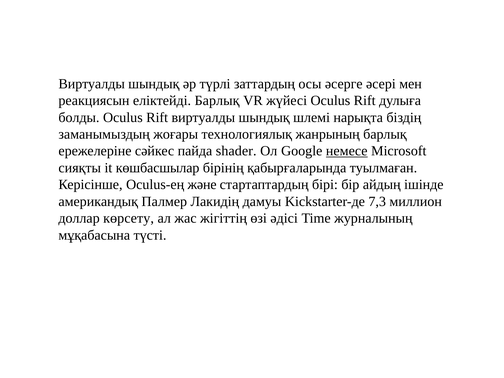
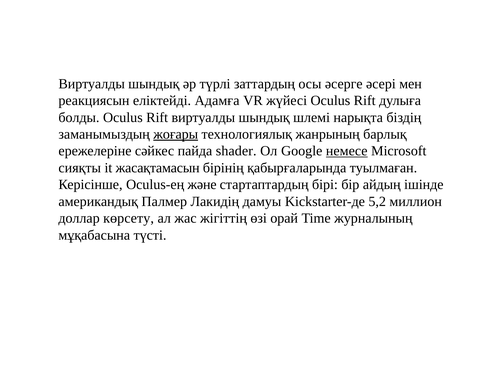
еліктейді Барлық: Барлық -> Адамға
жоғары underline: none -> present
көшбасшылар: көшбасшылар -> жасақтамасын
7,3: 7,3 -> 5,2
әдісі: әдісі -> орай
